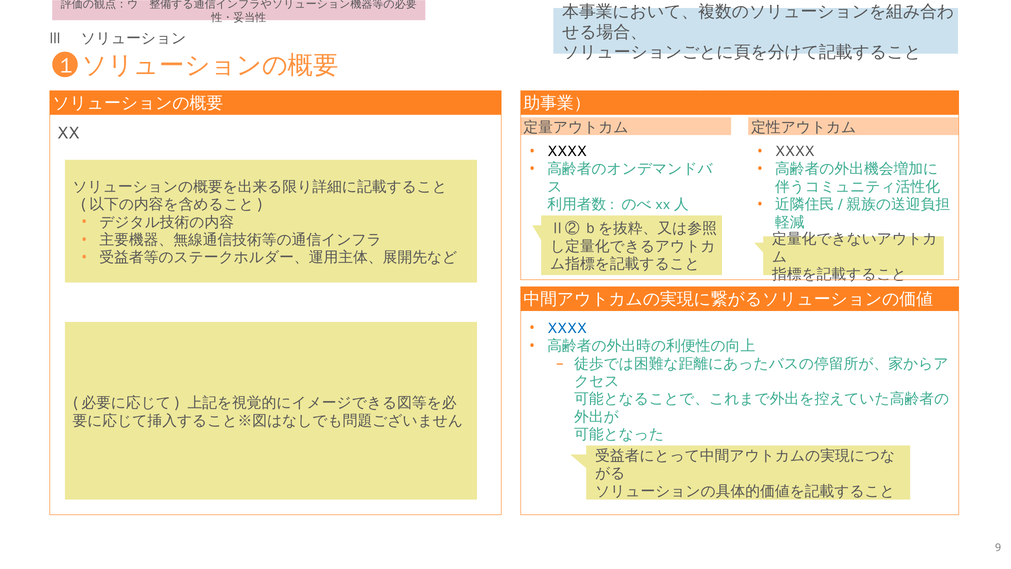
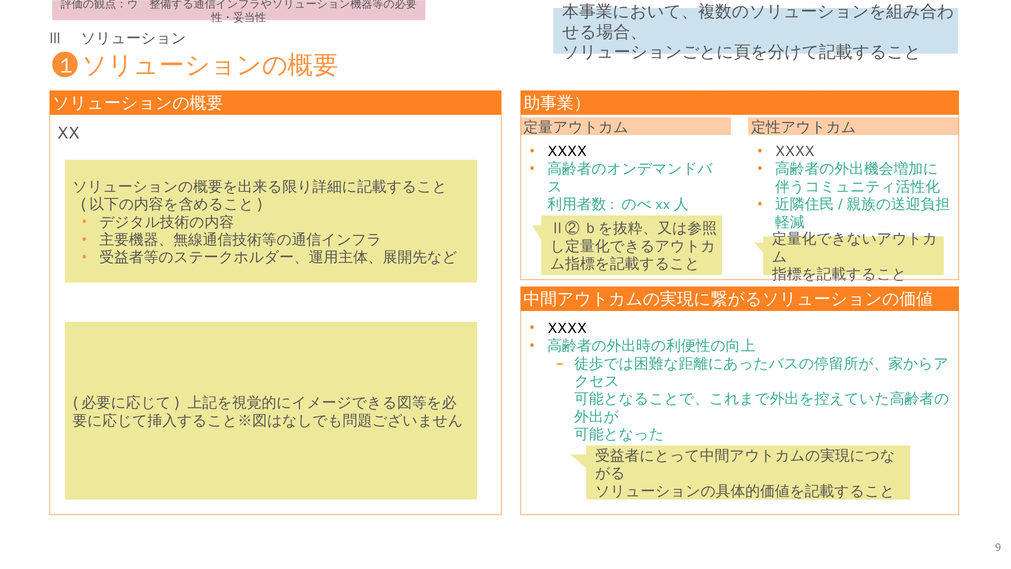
XXXX at (567, 328) colour: blue -> black
